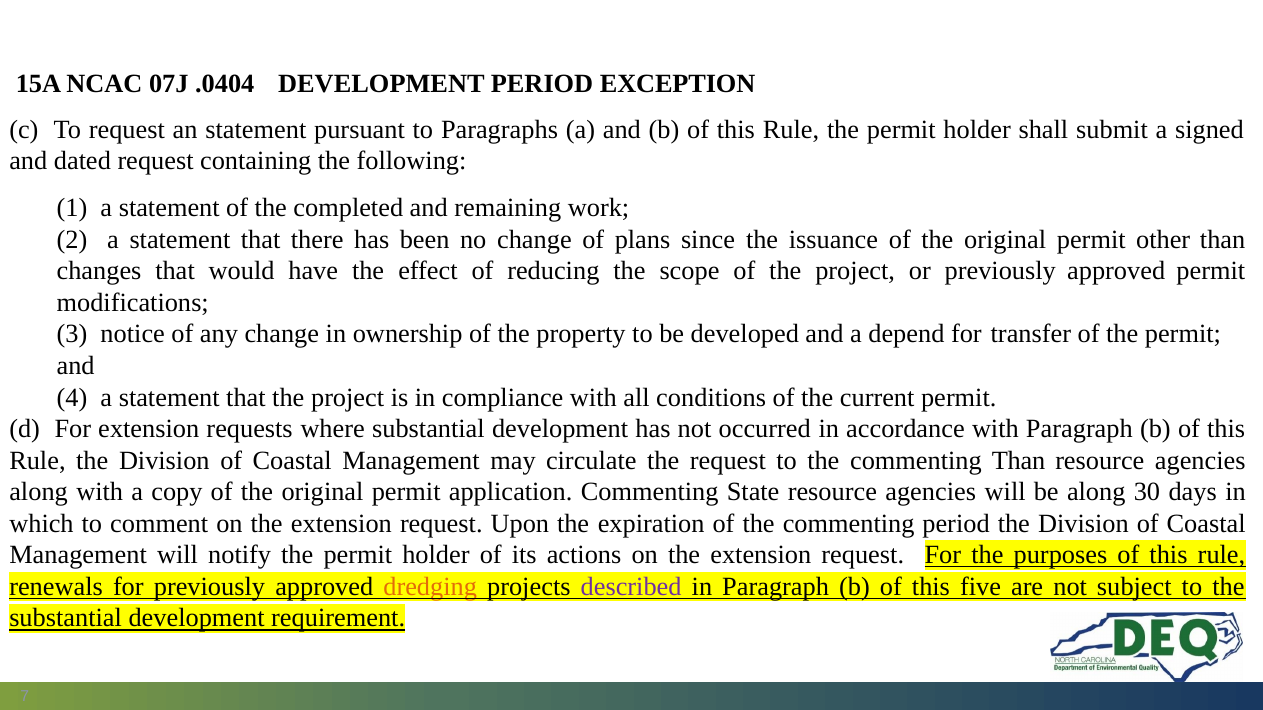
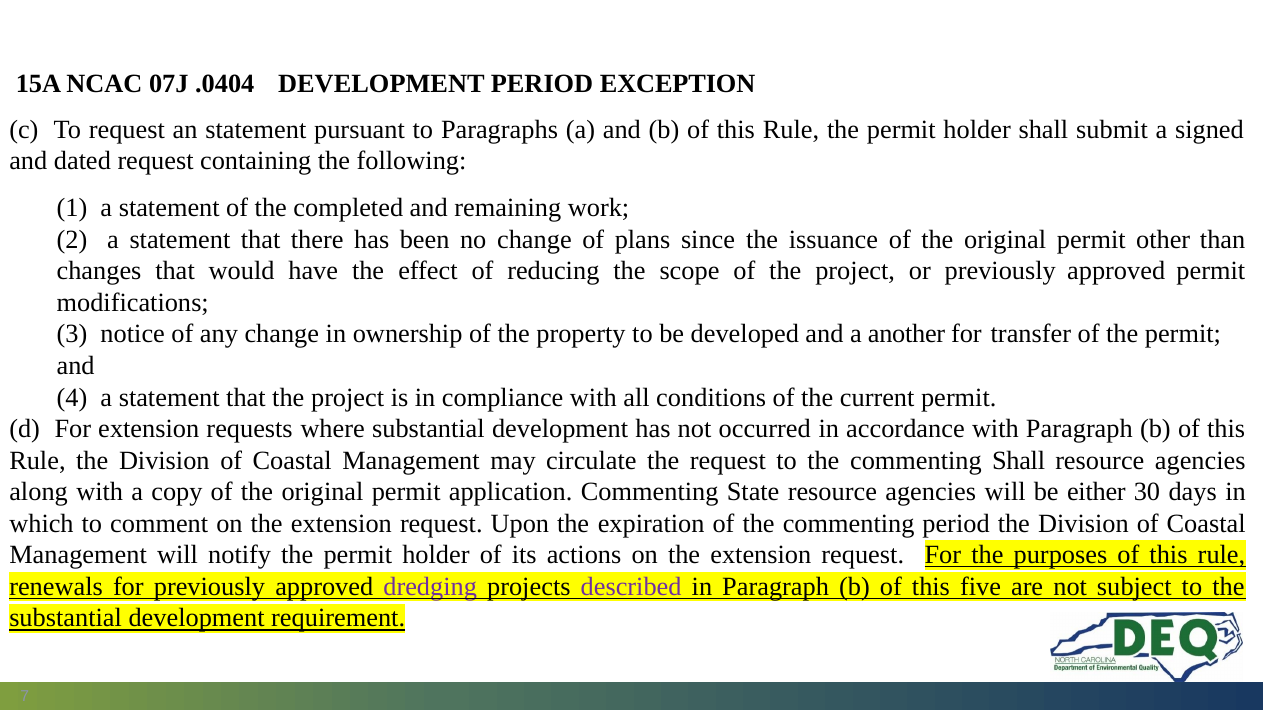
depend: depend -> another
commenting Than: Than -> Shall
be along: along -> either
dredging colour: orange -> purple
